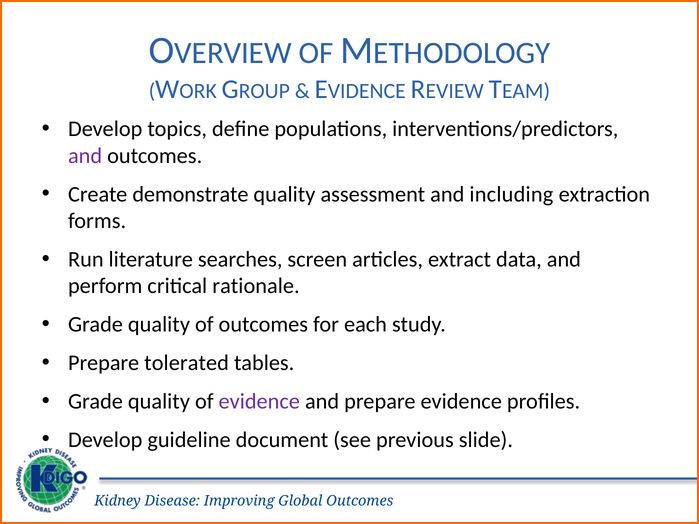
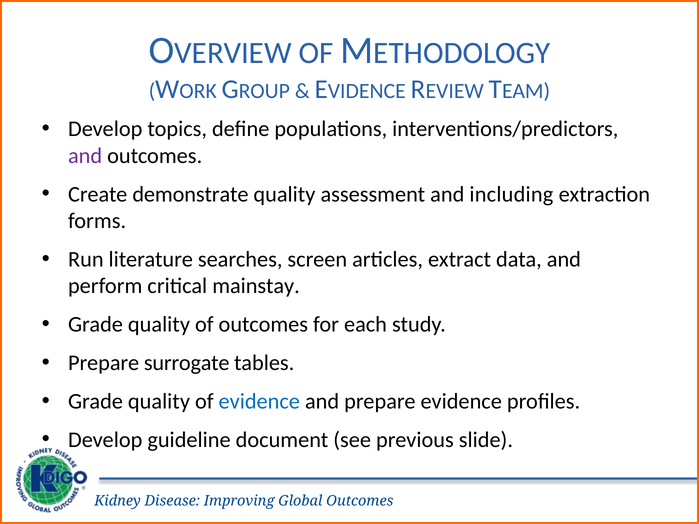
rationale: rationale -> mainstay
tolerated: tolerated -> surrogate
evidence at (259, 401) colour: purple -> blue
